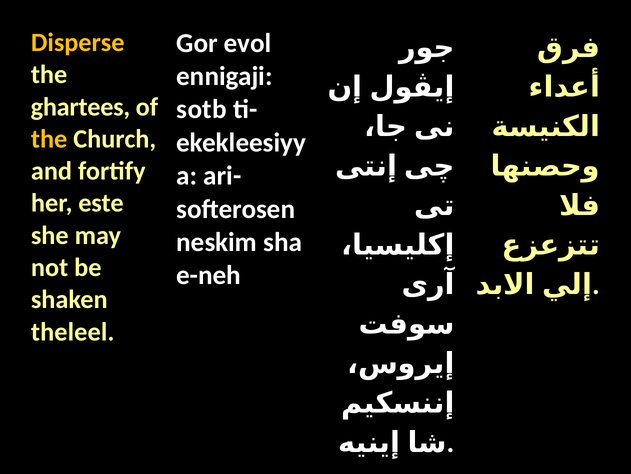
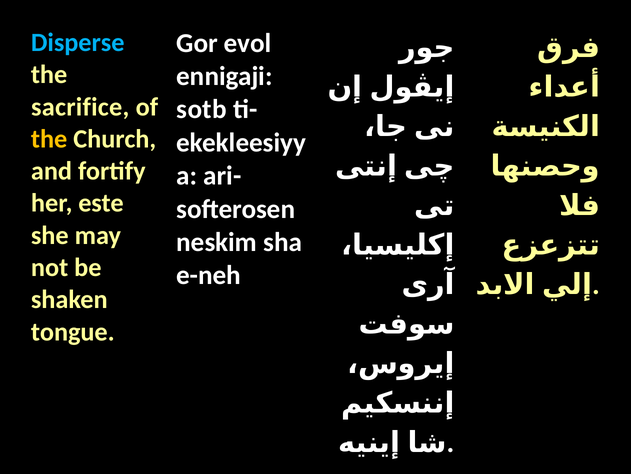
Disperse colour: yellow -> light blue
ghartees: ghartees -> sacrifice
theleel: theleel -> tongue
